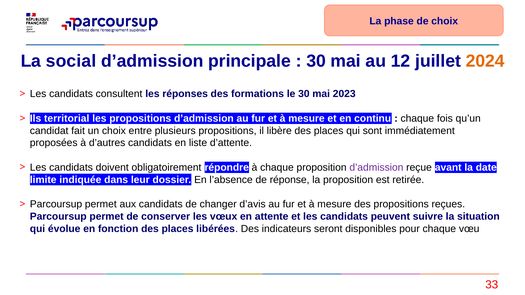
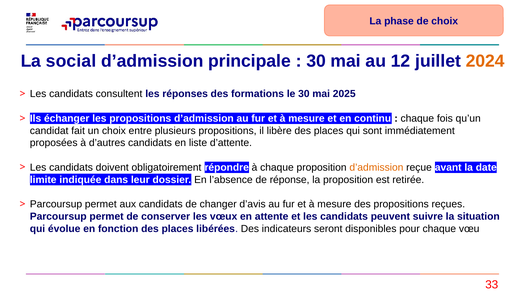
2023: 2023 -> 2025
territorial: territorial -> échanger
d’admission at (376, 168) colour: purple -> orange
